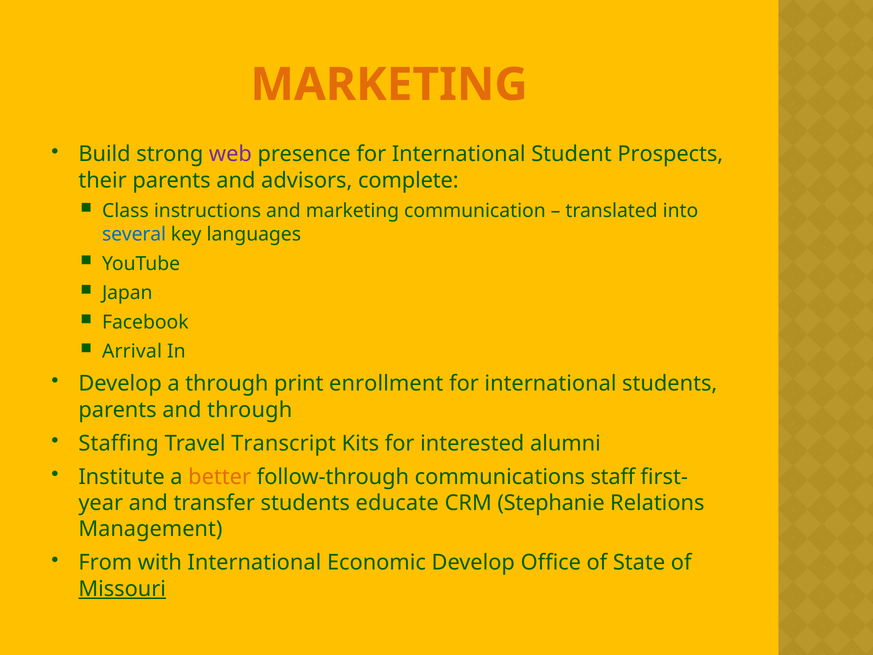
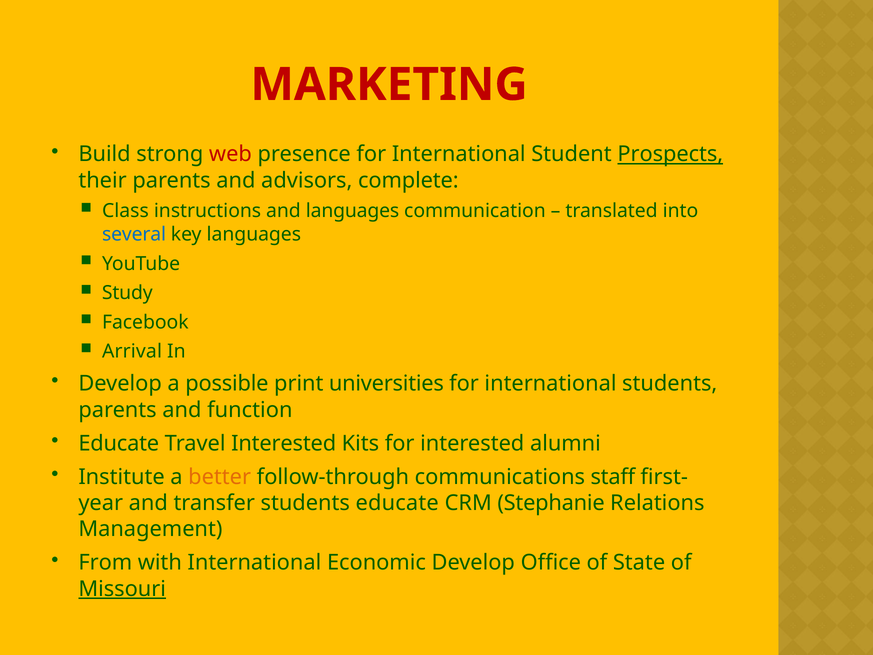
MARKETING at (389, 85) colour: orange -> red
web colour: purple -> red
Prospects underline: none -> present
and marketing: marketing -> languages
Japan: Japan -> Study
a through: through -> possible
enrollment: enrollment -> universities
and through: through -> function
Staffing at (119, 443): Staffing -> Educate
Travel Transcript: Transcript -> Interested
